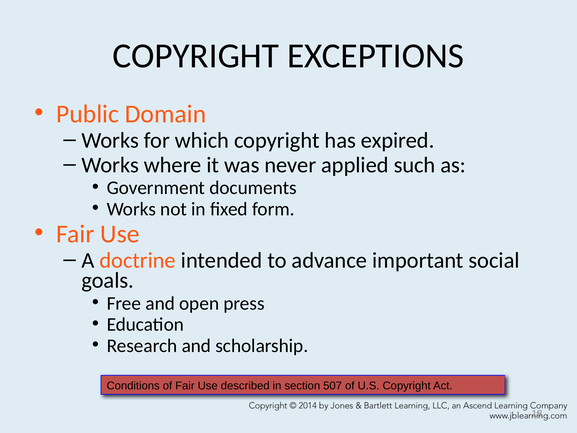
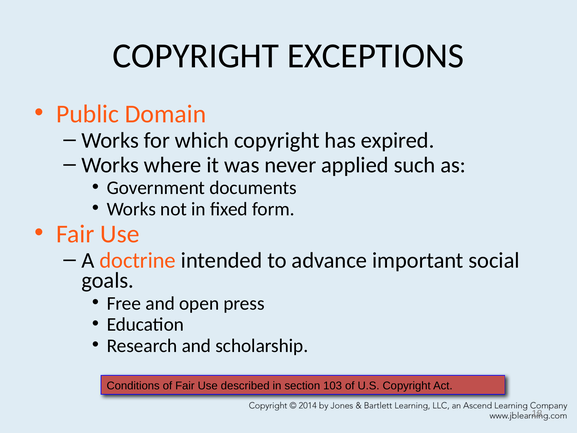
507: 507 -> 103
